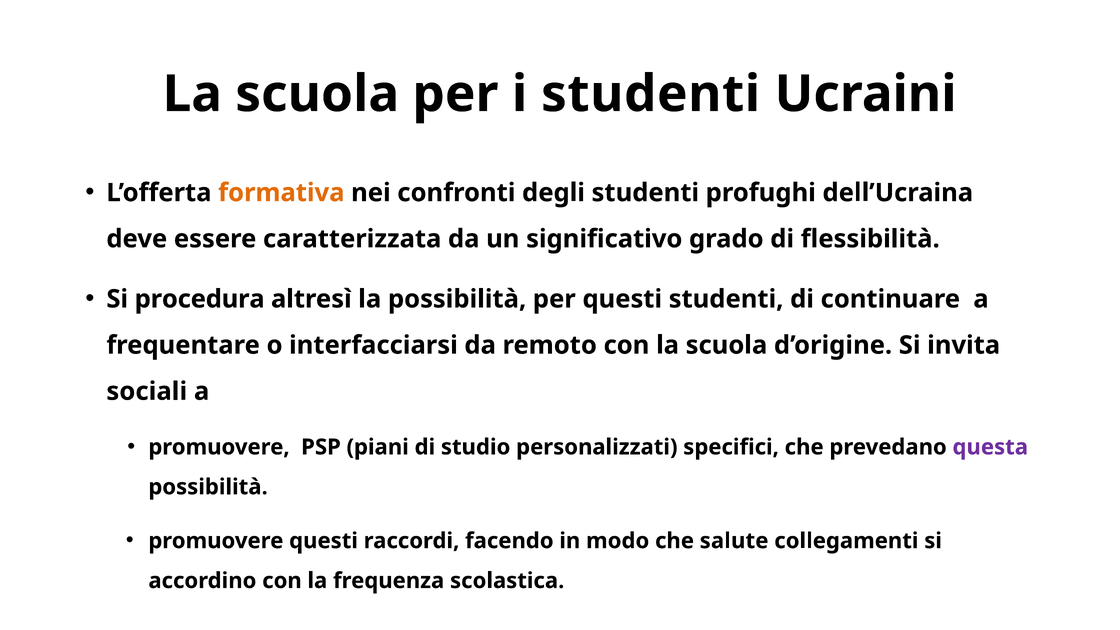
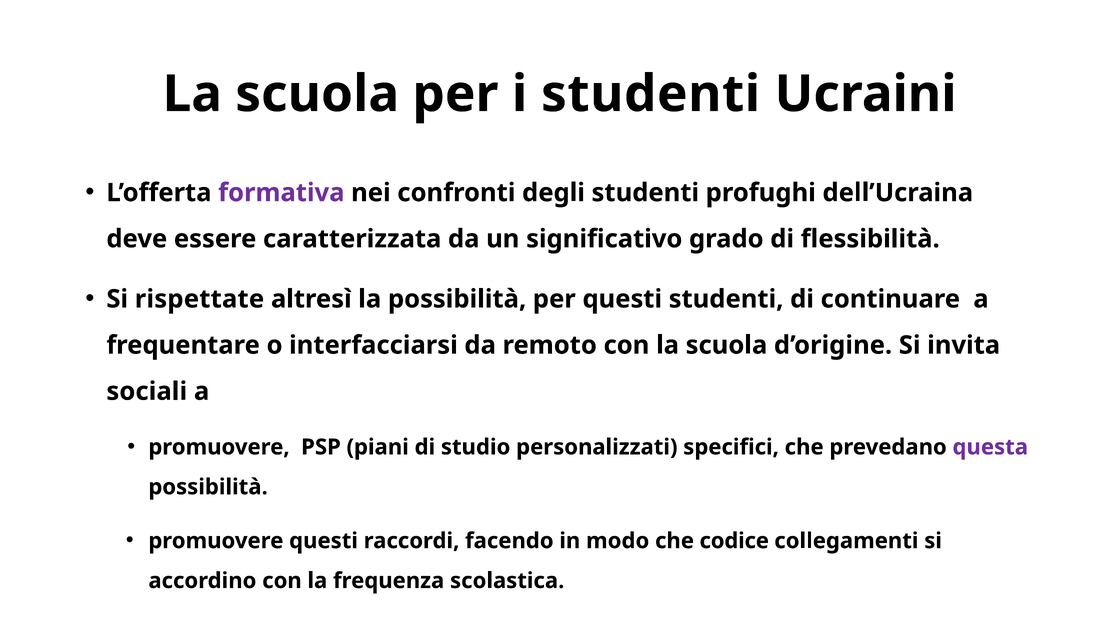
formativa colour: orange -> purple
procedura: procedura -> rispettate
salute: salute -> codice
